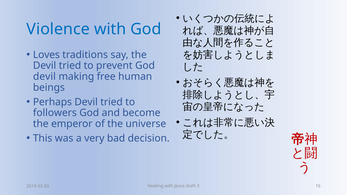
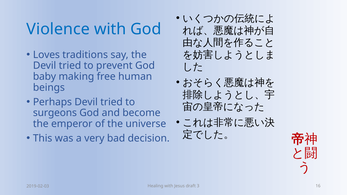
devil at (44, 77): devil -> baby
followers: followers -> surgeons
